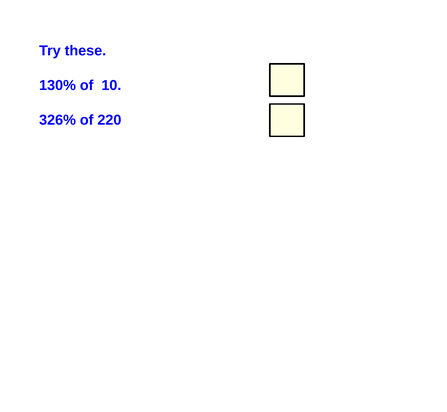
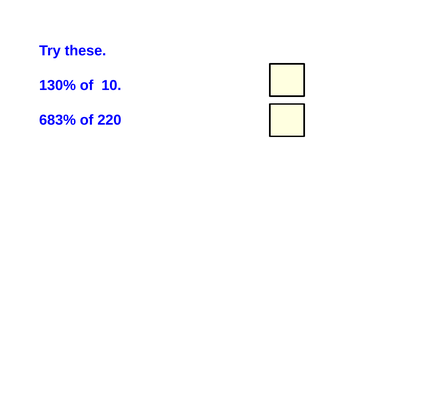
326%: 326% -> 683%
